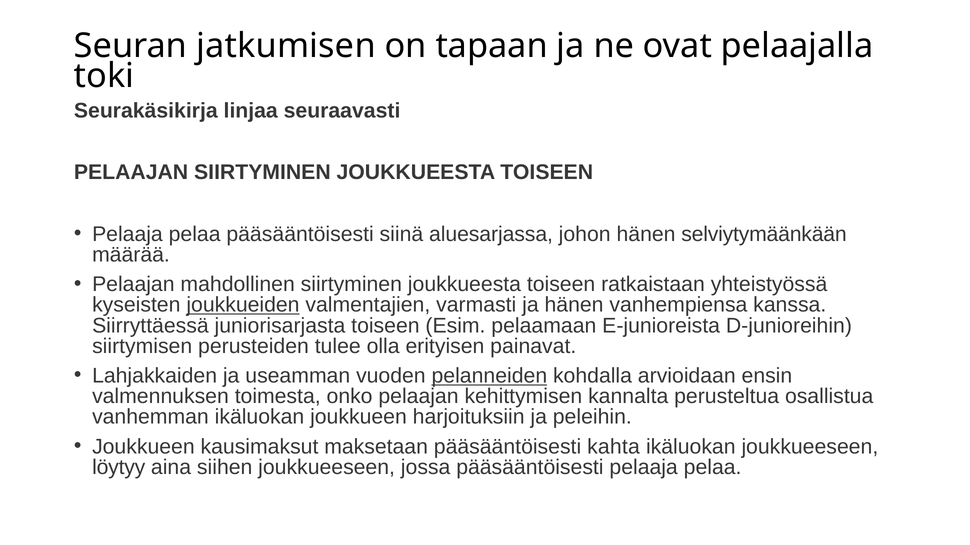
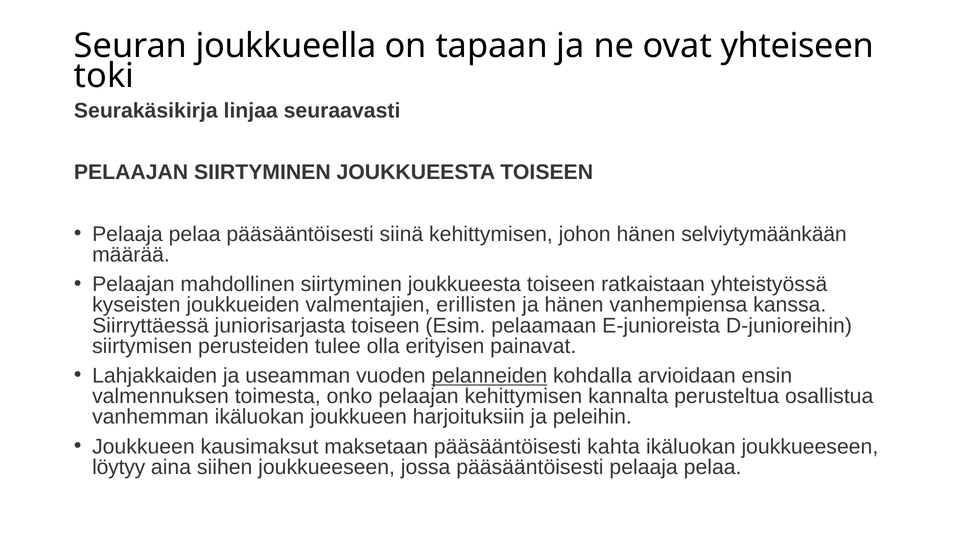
jatkumisen: jatkumisen -> joukkueella
pelaajalla: pelaajalla -> yhteiseen
siinä aluesarjassa: aluesarjassa -> kehittymisen
joukkueiden underline: present -> none
varmasti: varmasti -> erillisten
